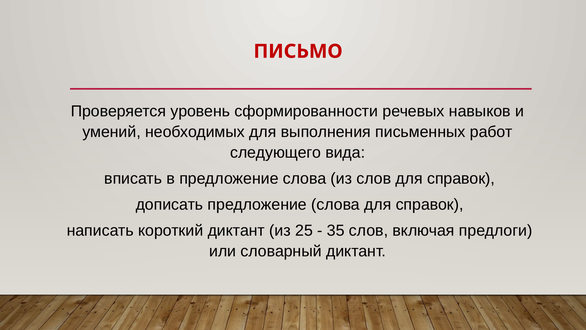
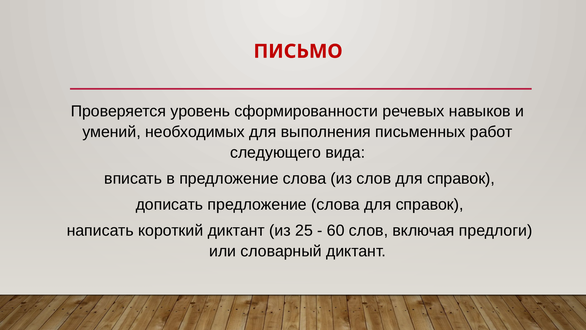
35: 35 -> 60
